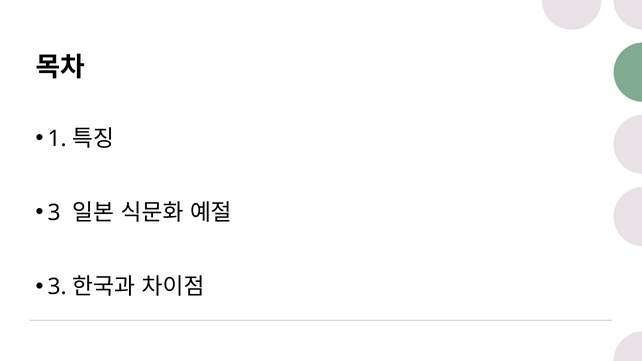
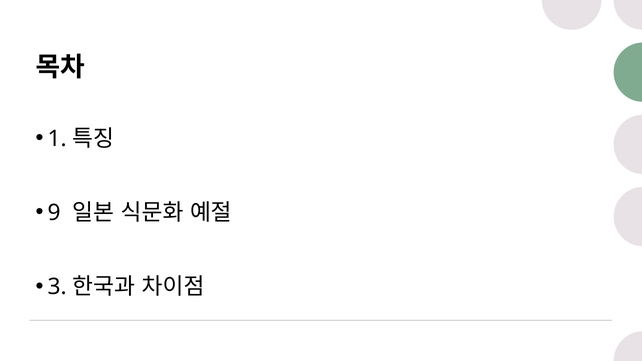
3 at (54, 213): 3 -> 9
